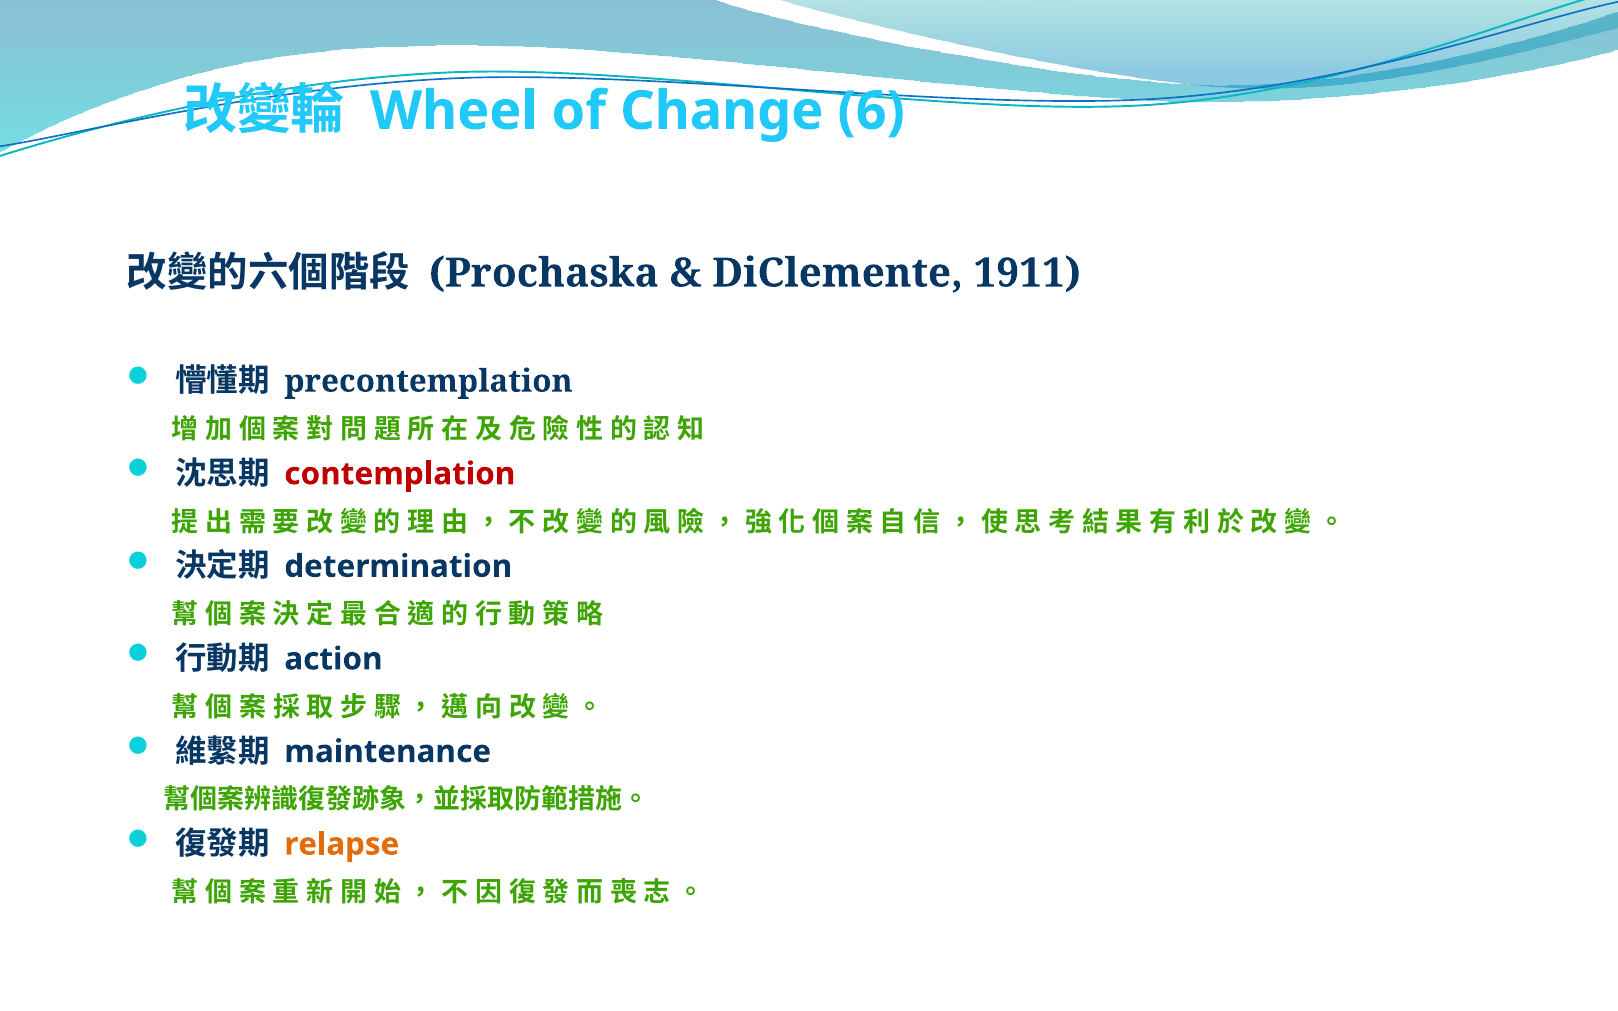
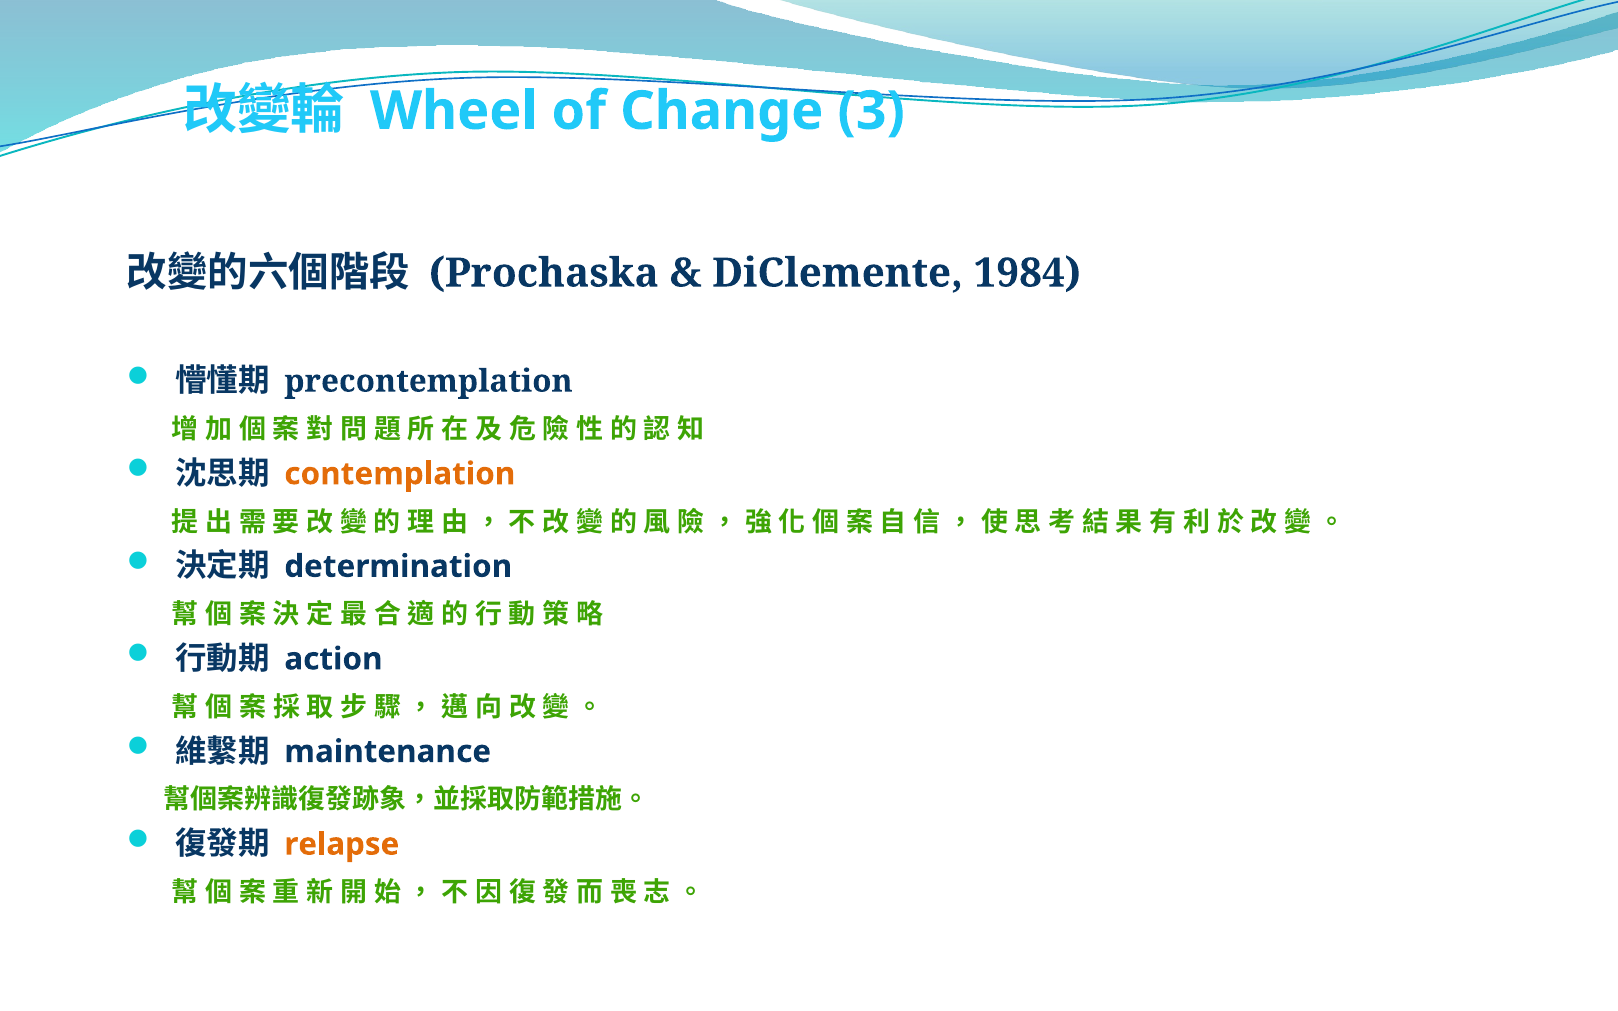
6: 6 -> 3
1911: 1911 -> 1984
contemplation colour: red -> orange
